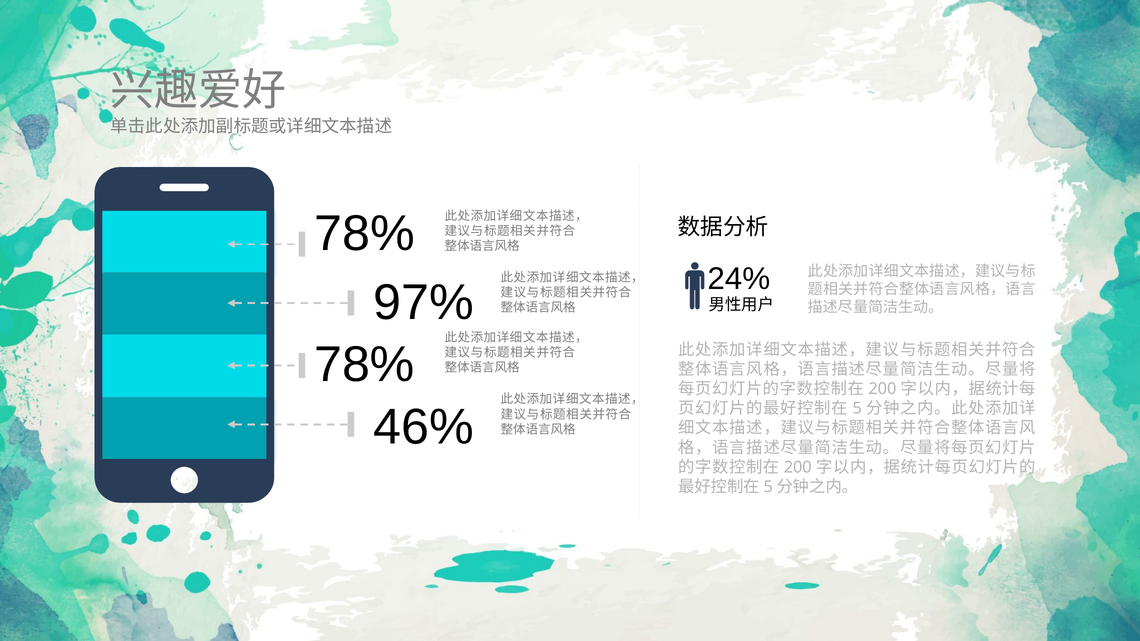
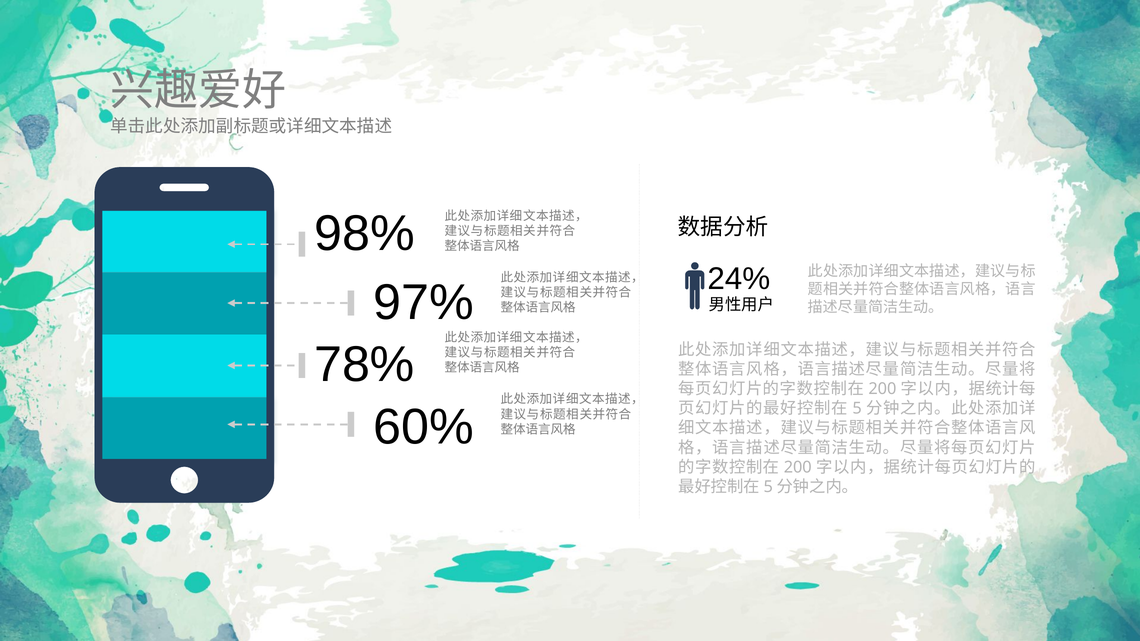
78% at (364, 234): 78% -> 98%
46%: 46% -> 60%
